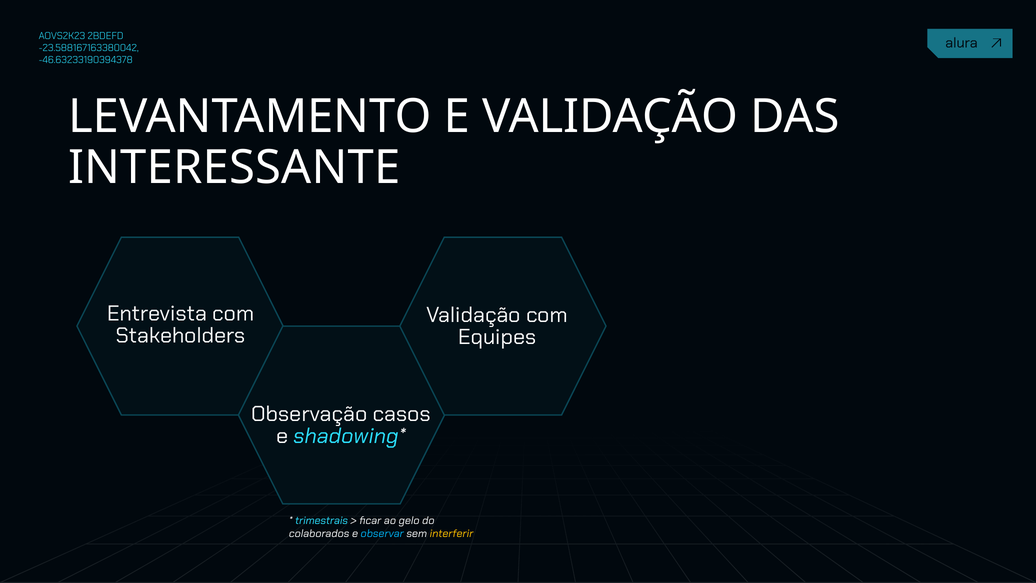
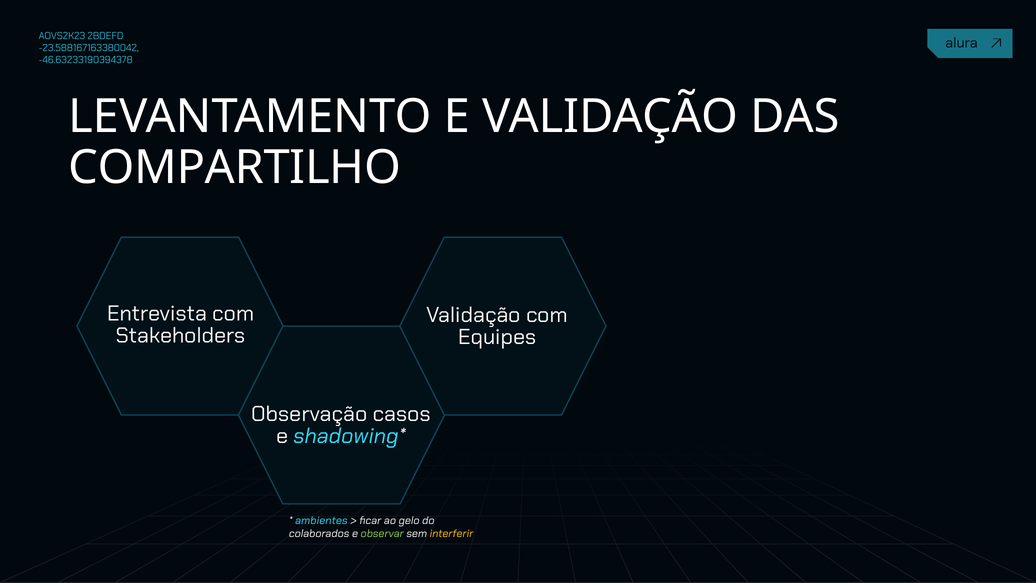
INTERESSANTE: INTERESSANTE -> COMPARTILHO
trimestrais: trimestrais -> ambientes
observar colour: light blue -> light green
